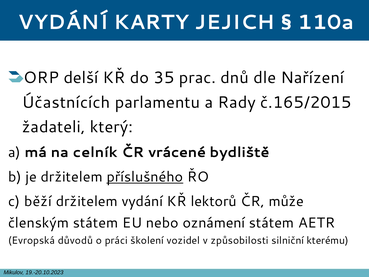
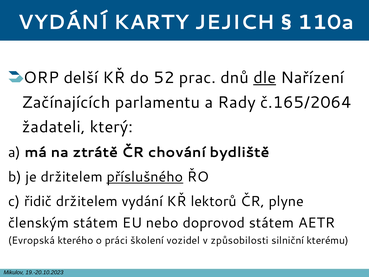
35: 35 -> 52
dle underline: none -> present
Účastnících: Účastnících -> Začínajících
č.165/2015: č.165/2015 -> č.165/2064
celník: celník -> ztrátě
vrácené: vrácené -> chování
běží: běží -> řidič
může: může -> plyne
oznámení: oznámení -> doprovod
důvodů: důvodů -> kterého
